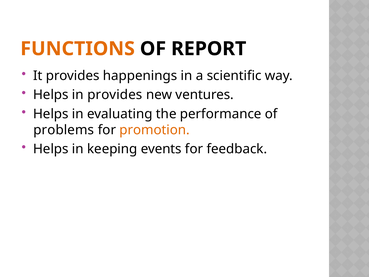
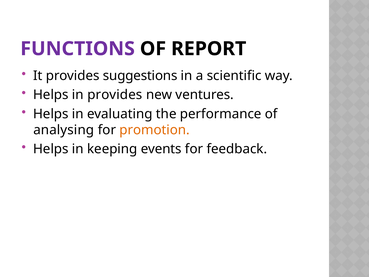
FUNCTIONS colour: orange -> purple
happenings: happenings -> suggestions
problems: problems -> analysing
